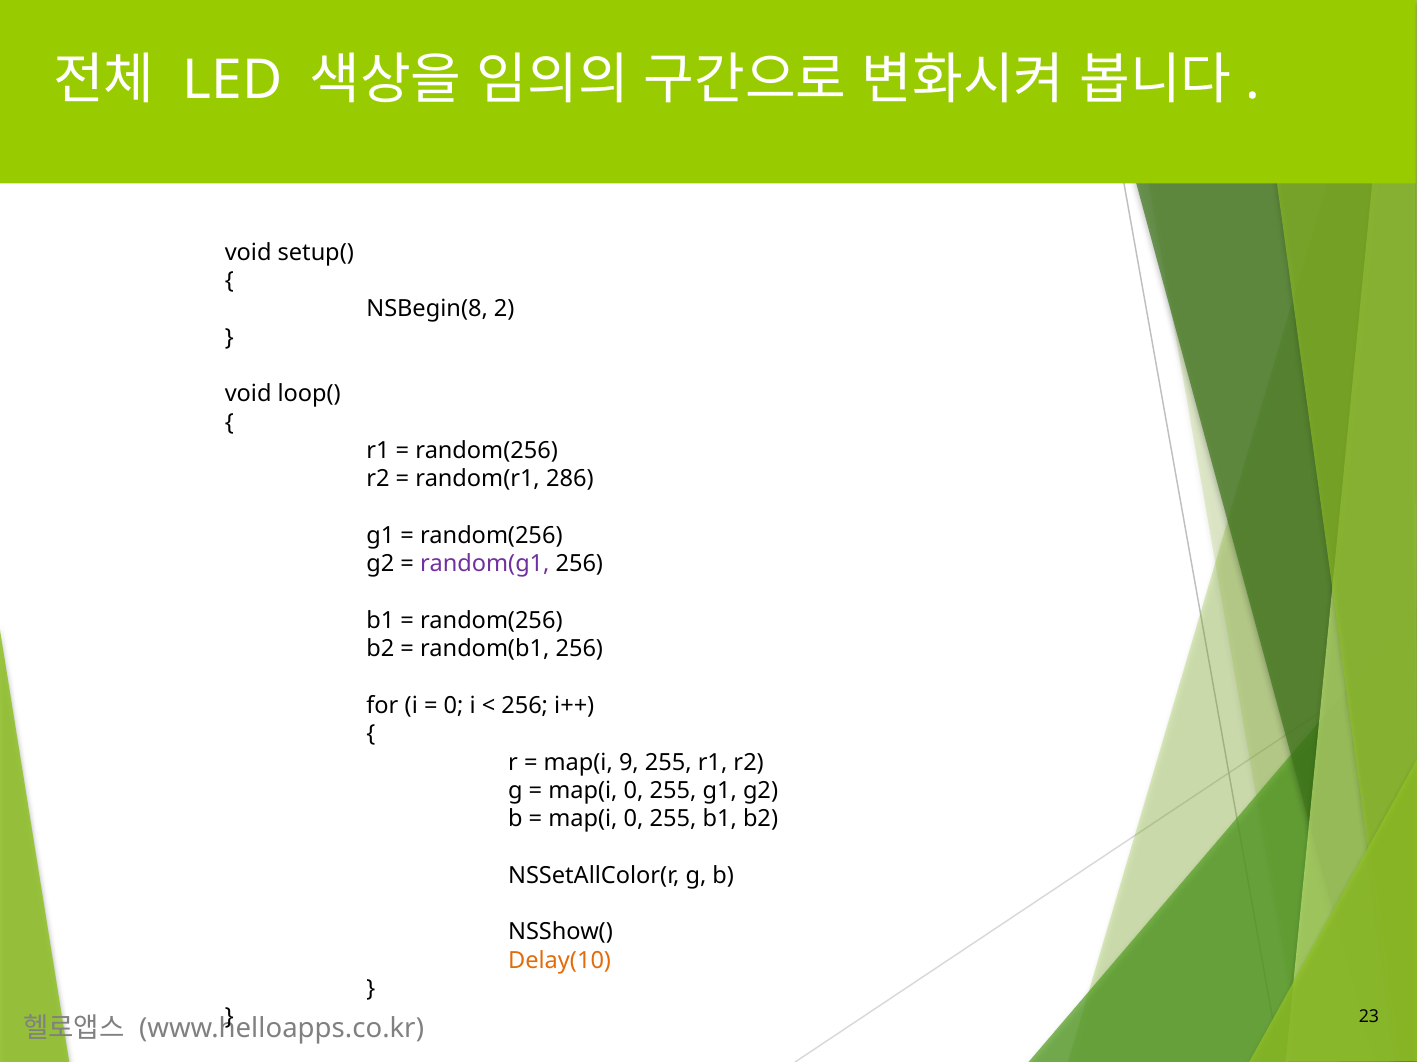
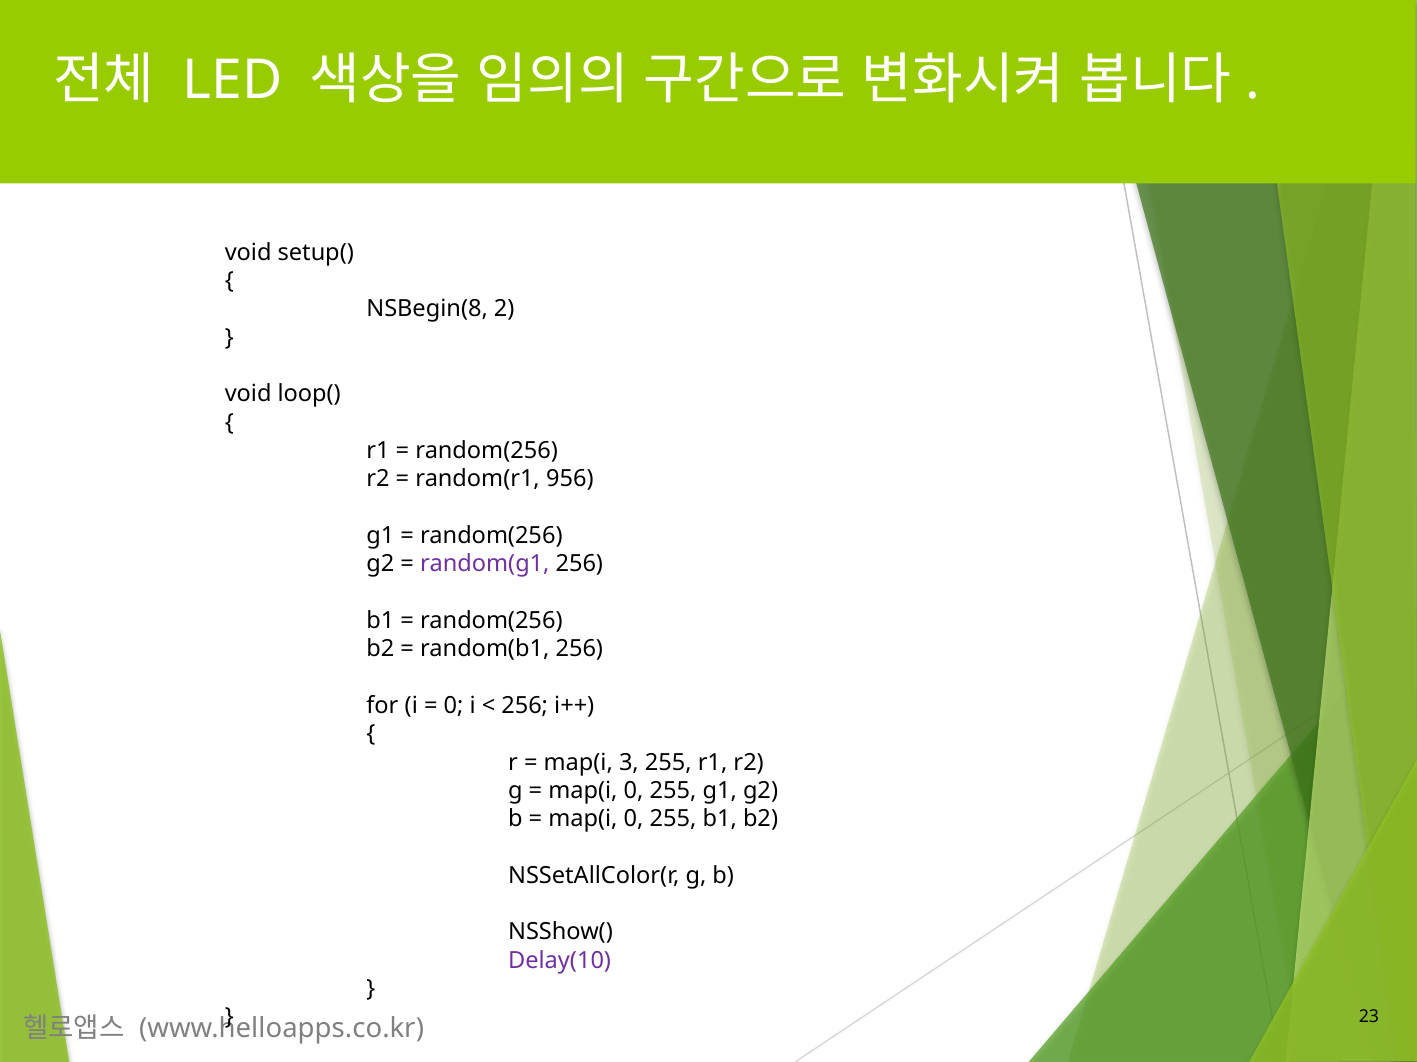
286: 286 -> 956
9: 9 -> 3
Delay(10 colour: orange -> purple
